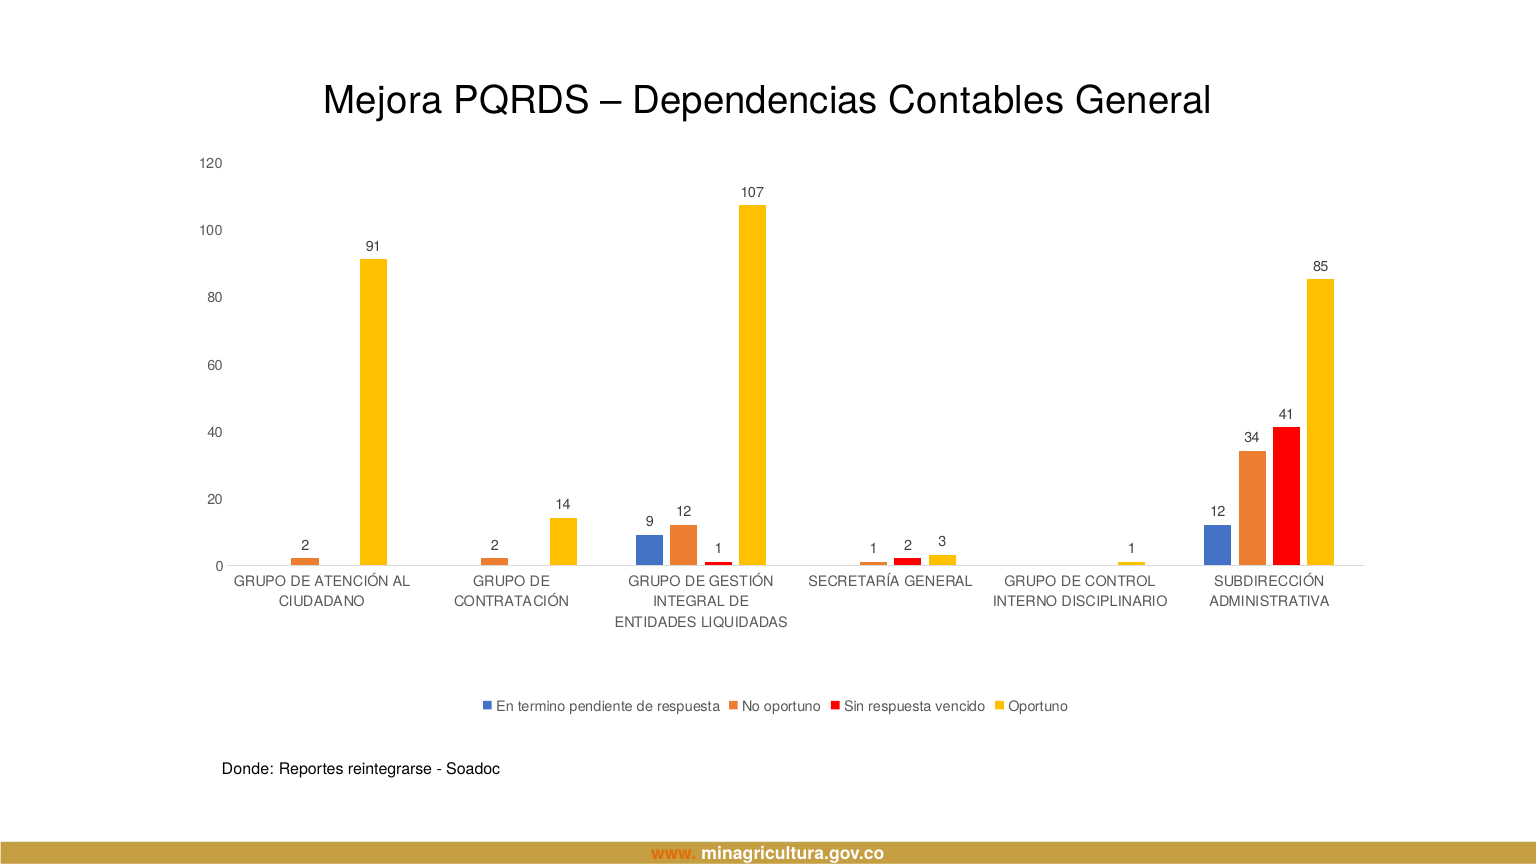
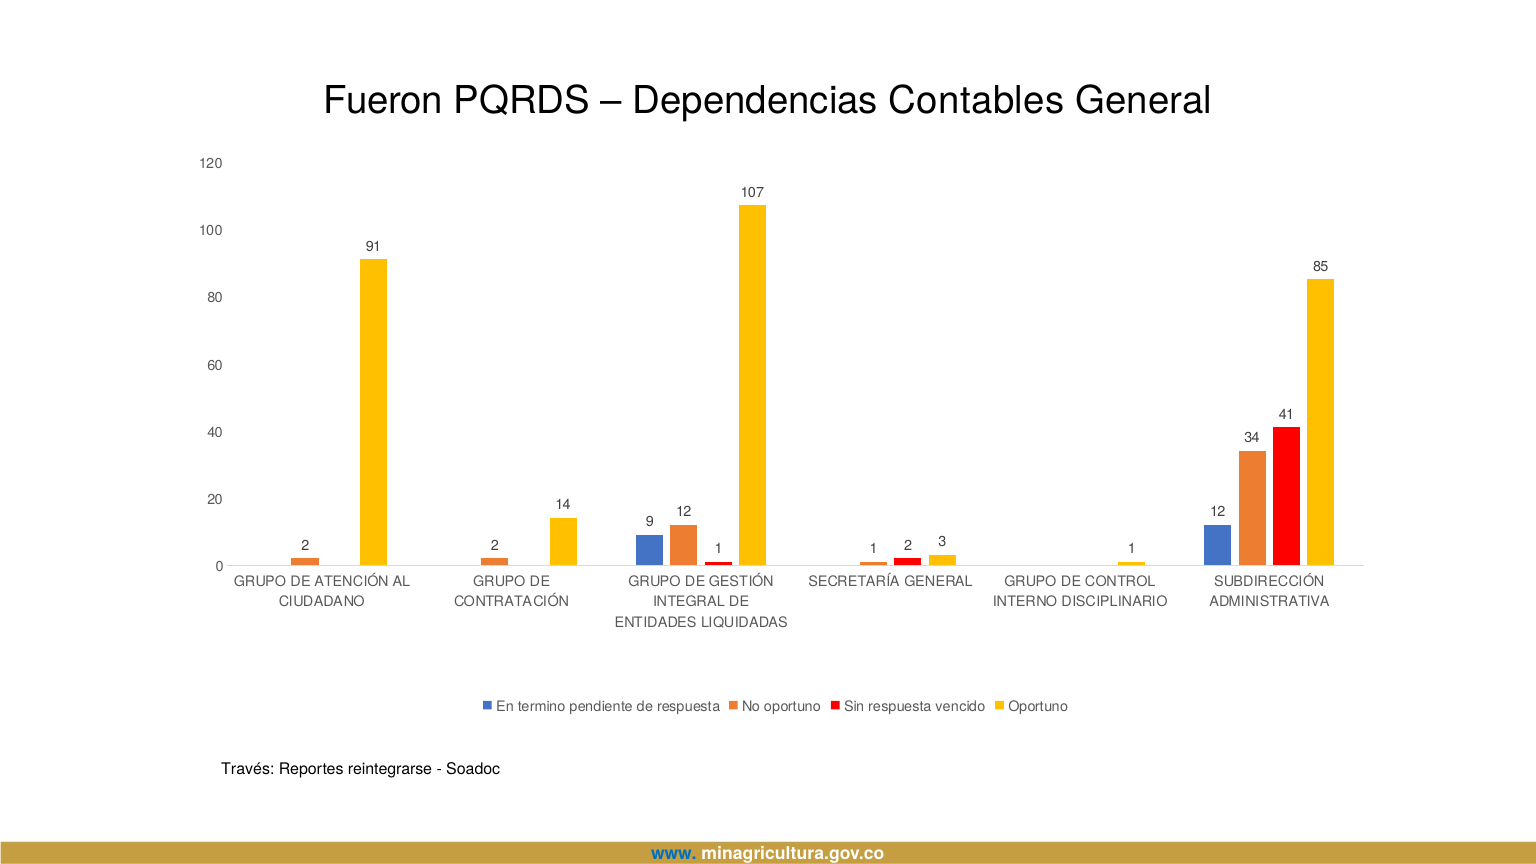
Mejora: Mejora -> Fueron
Donde: Donde -> Través
www colour: orange -> blue
